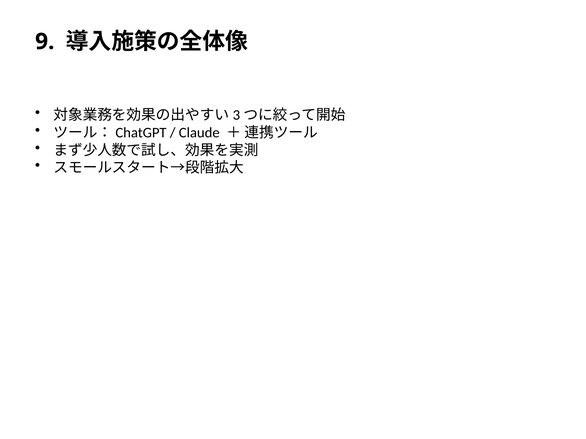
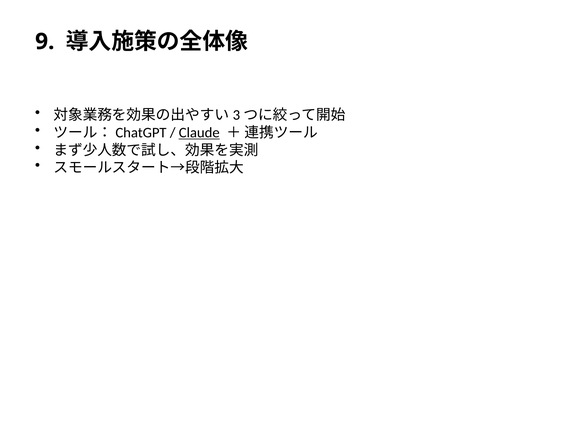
Claude underline: none -> present
